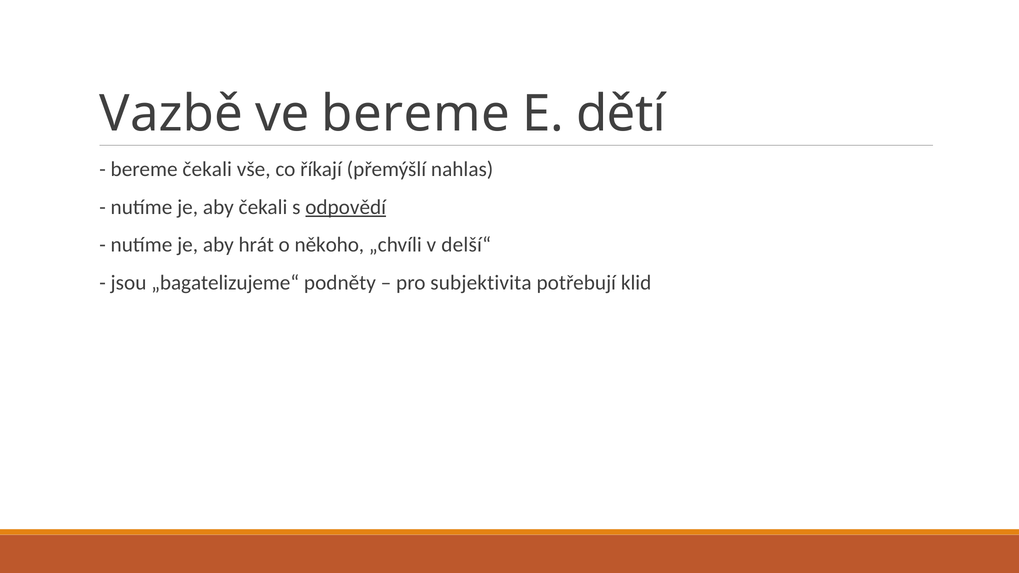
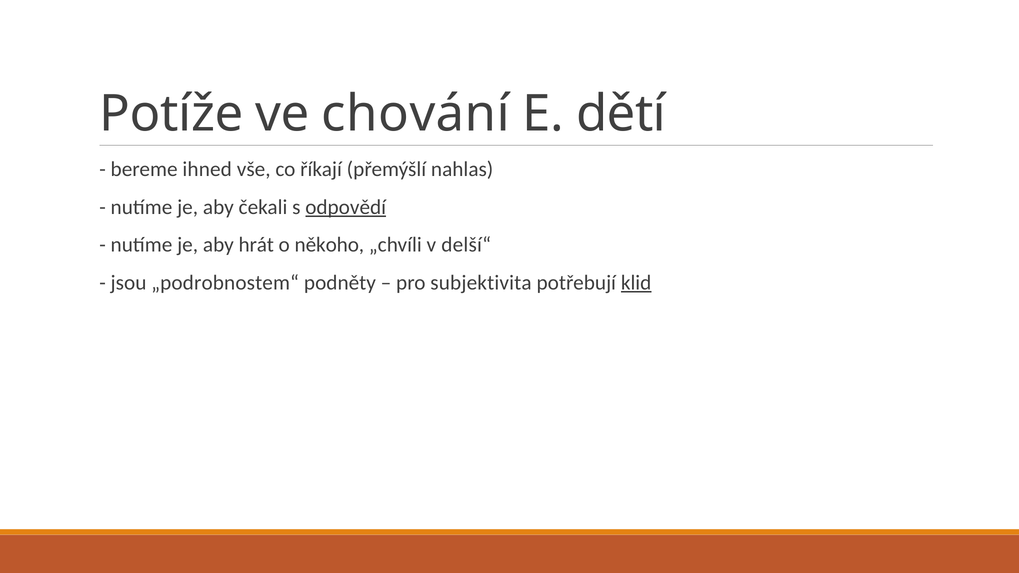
Vazbě: Vazbě -> Potíže
ve bereme: bereme -> chování
bereme čekali: čekali -> ihned
„bagatelizujeme“: „bagatelizujeme“ -> „podrobnostem“
klid underline: none -> present
